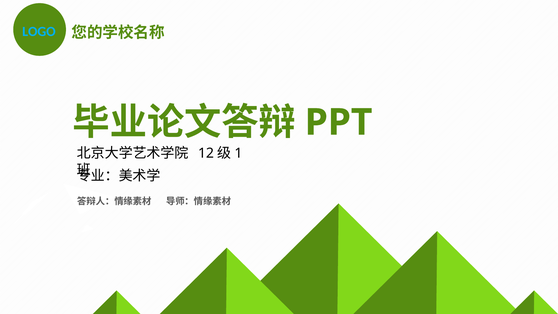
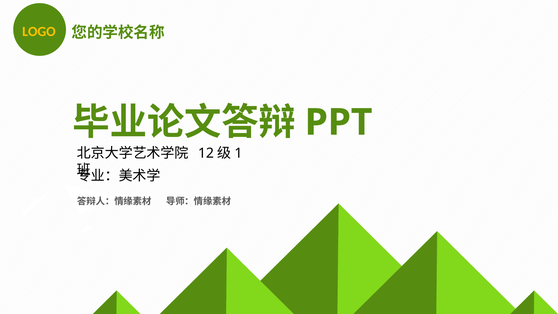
LOGO colour: light blue -> yellow
